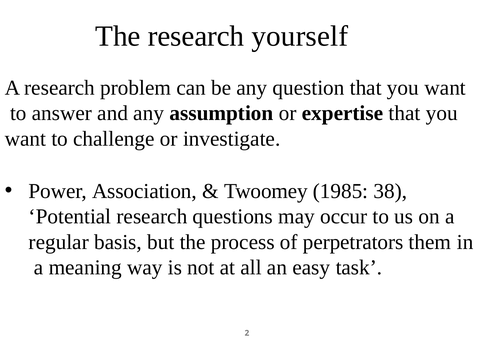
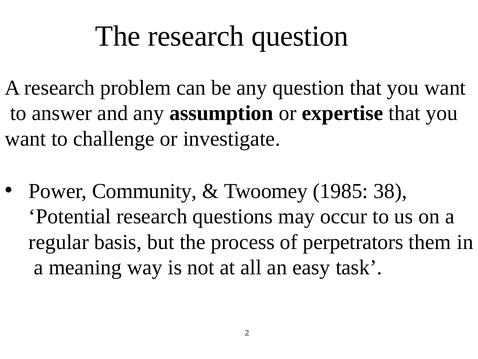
research yourself: yourself -> question
Association: Association -> Community
